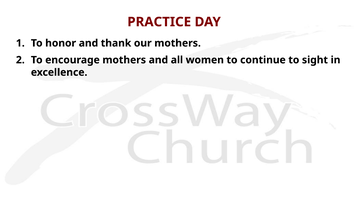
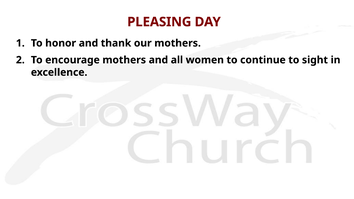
PRACTICE: PRACTICE -> PLEASING
